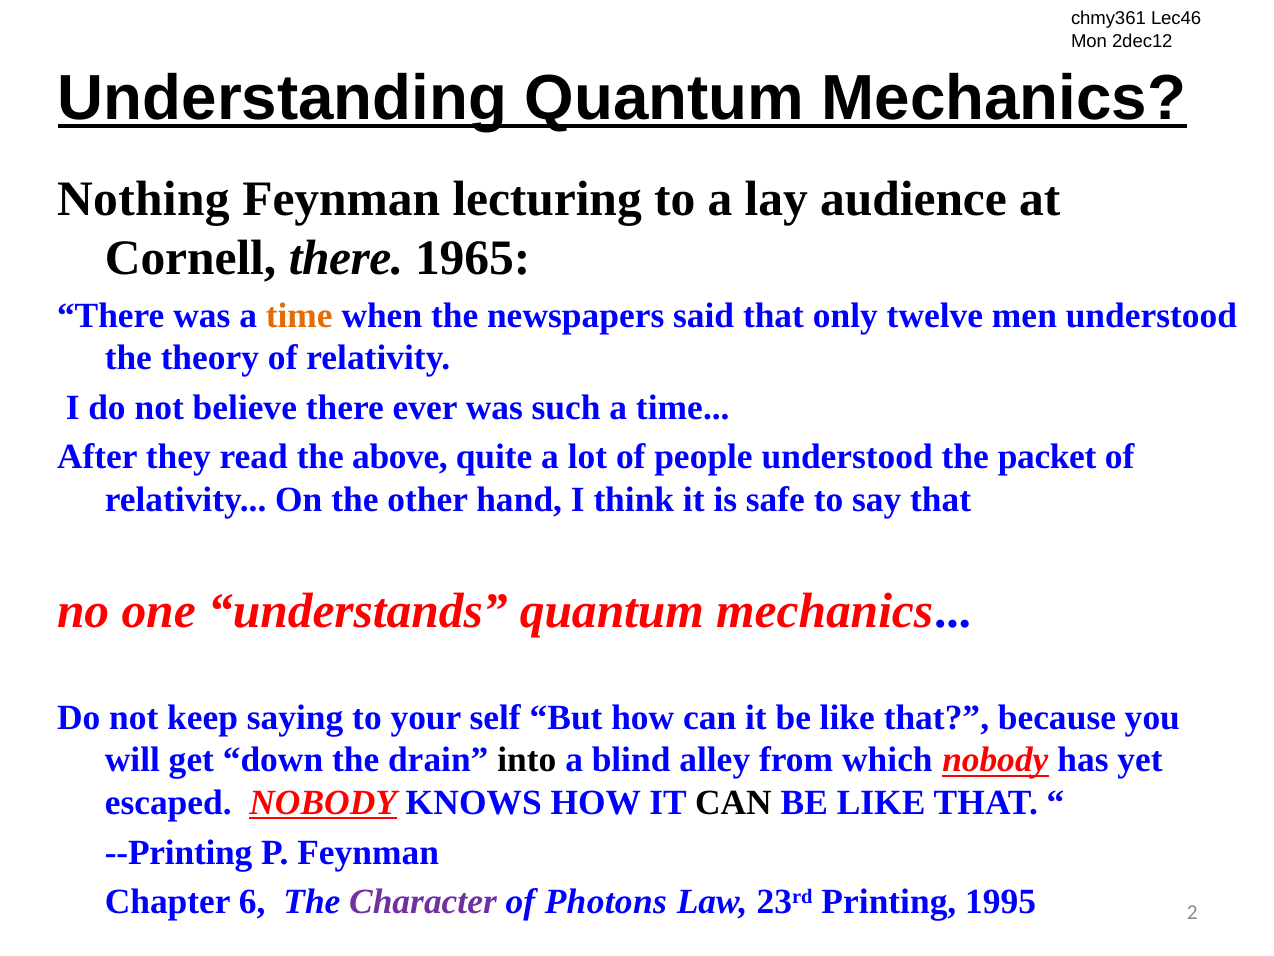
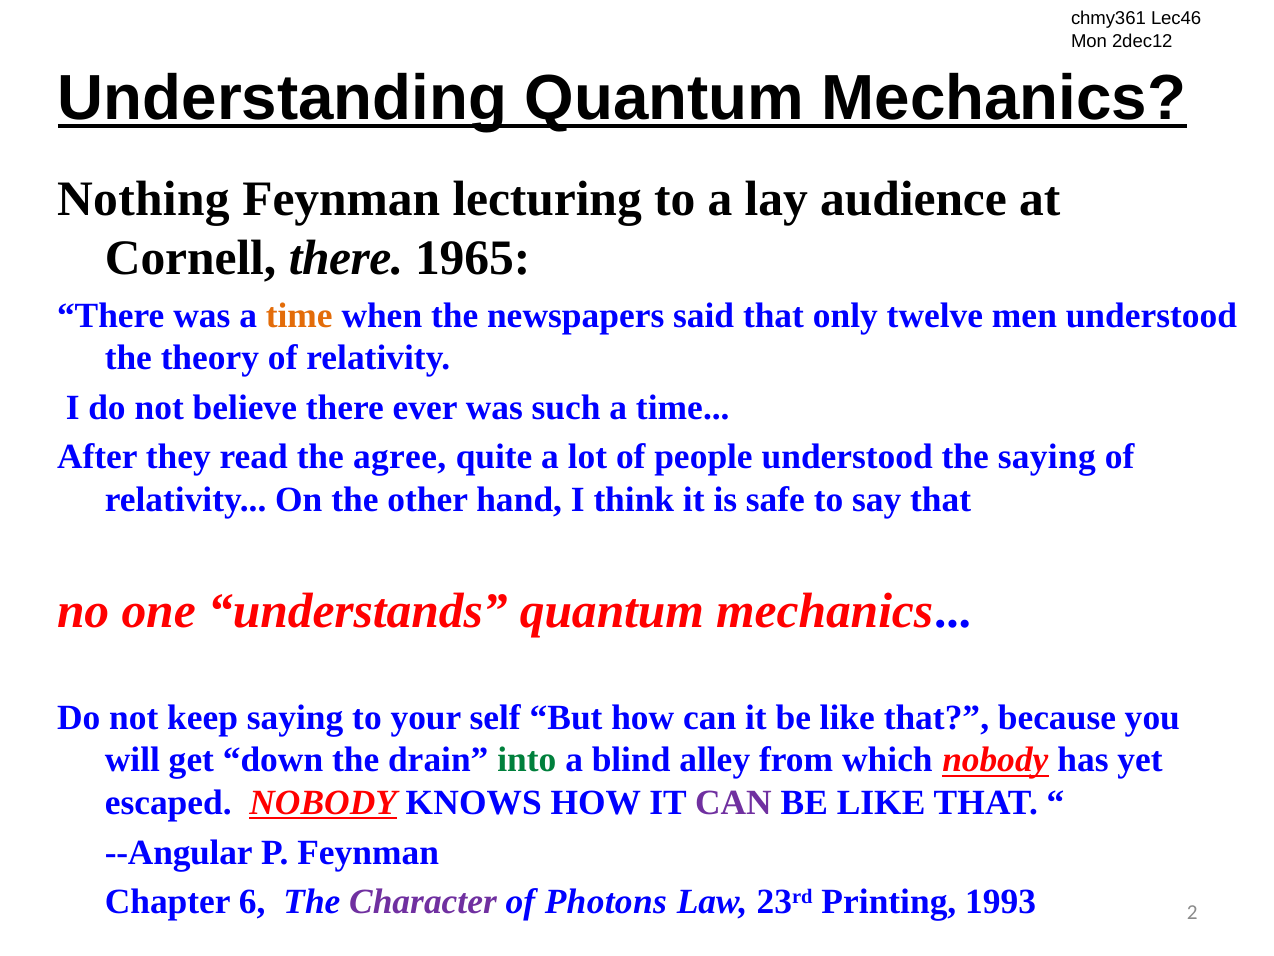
above: above -> agree
the packet: packet -> saying
into colour: black -> green
CAN at (733, 802) colour: black -> purple
--Printing: --Printing -> --Angular
1995: 1995 -> 1993
